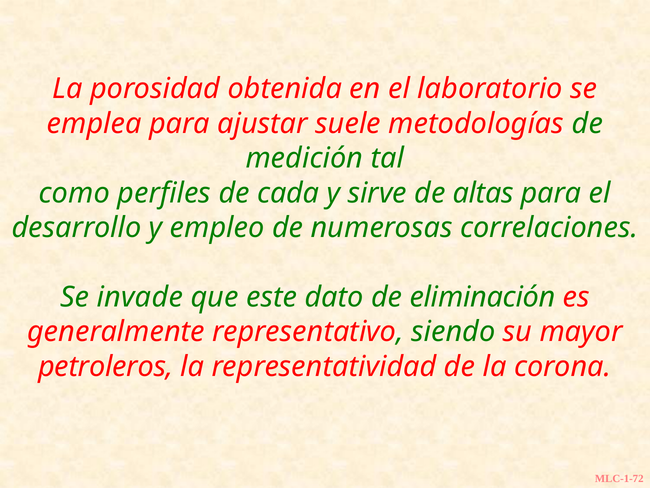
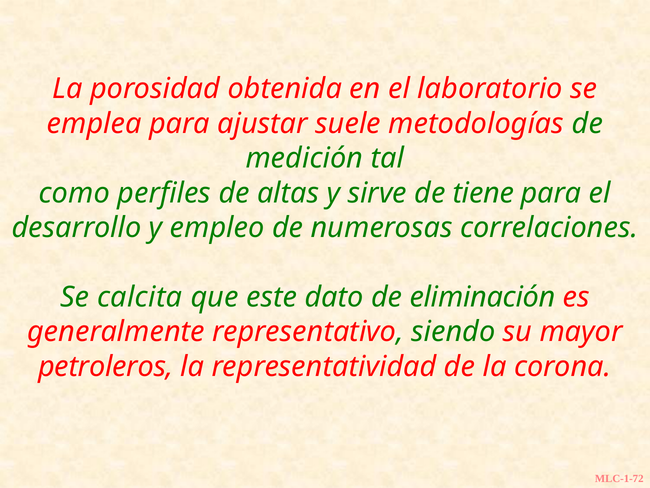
cada: cada -> altas
altas: altas -> tiene
invade: invade -> calcita
